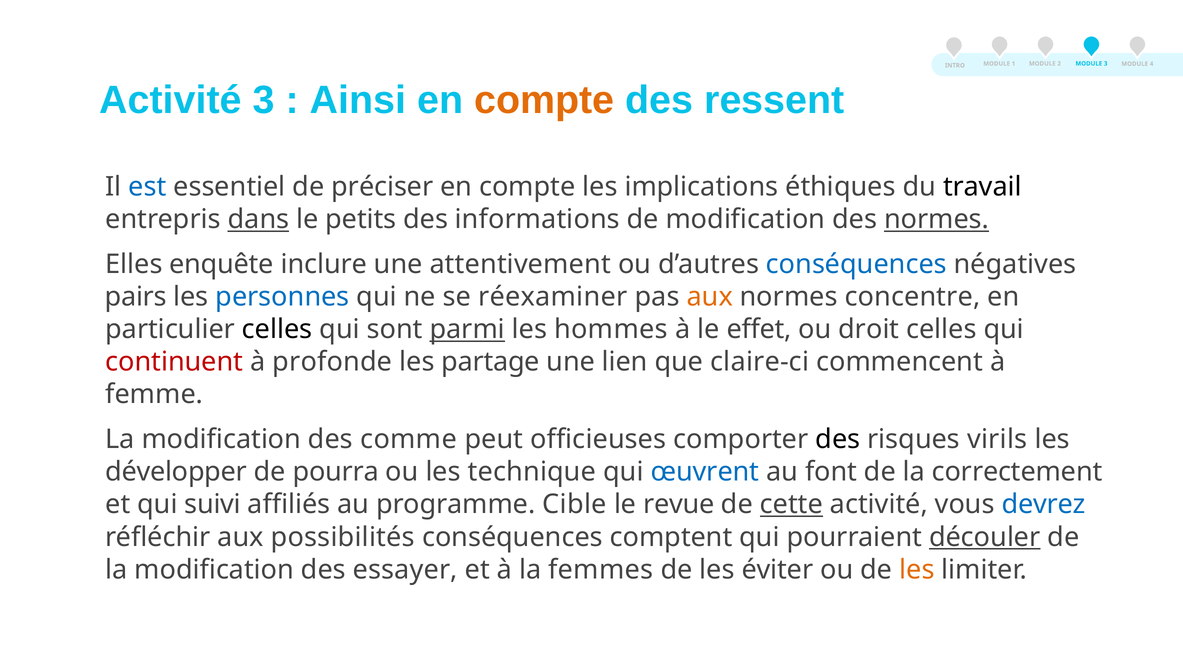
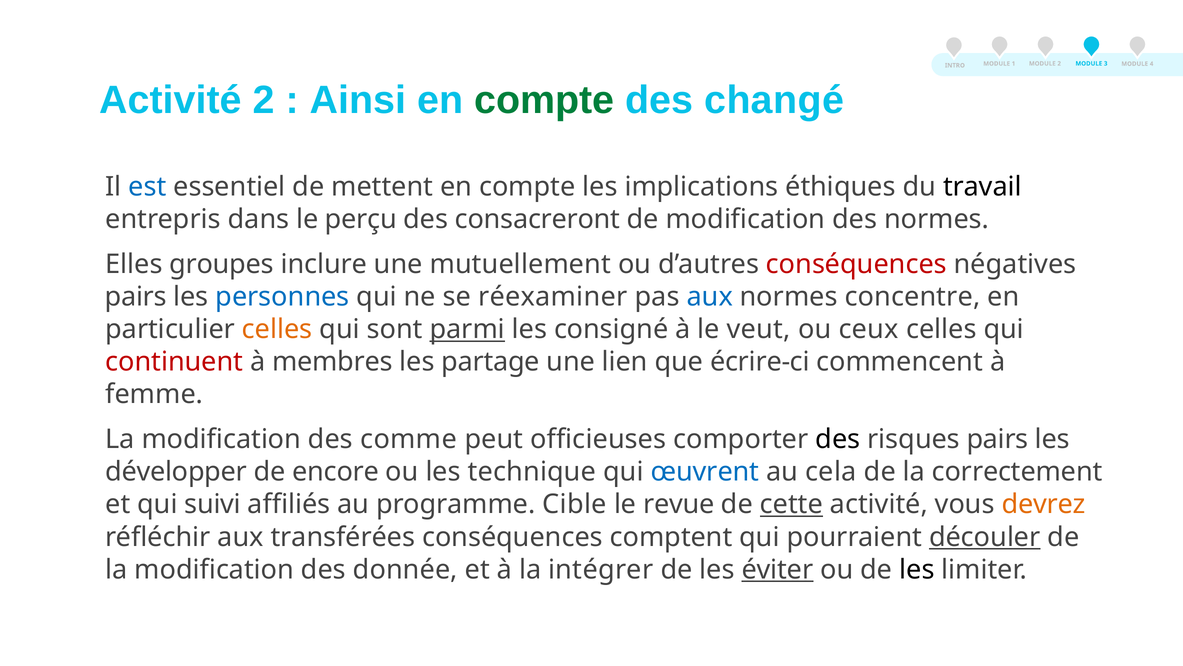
Activité 3: 3 -> 2
compte at (544, 100) colour: orange -> green
ressent: ressent -> changé
préciser: préciser -> mettent
dans underline: present -> none
petits: petits -> perçu
informations: informations -> consacreront
normes at (937, 219) underline: present -> none
enquête: enquête -> groupes
attentivement: attentivement -> mutuellement
conséquences at (856, 264) colour: blue -> red
aux at (710, 297) colour: orange -> blue
celles at (277, 329) colour: black -> orange
hommes: hommes -> consigné
effet: effet -> veut
droit: droit -> ceux
profonde: profonde -> membres
claire-ci: claire-ci -> écrire-ci
risques virils: virils -> pairs
pourra: pourra -> encore
font: font -> cela
devrez colour: blue -> orange
possibilités: possibilités -> transférées
essayer: essayer -> donnée
femmes: femmes -> intégrer
éviter underline: none -> present
les at (917, 569) colour: orange -> black
